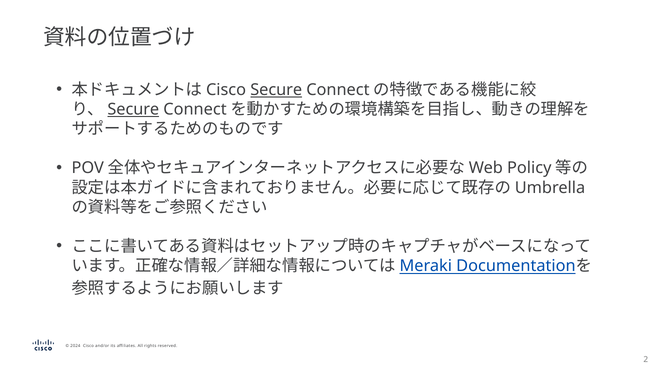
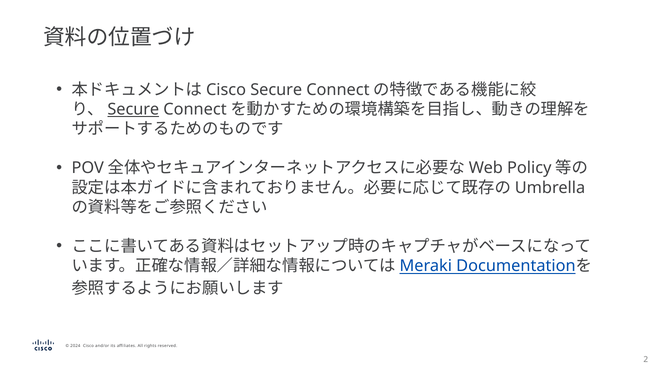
Secure at (276, 90) underline: present -> none
